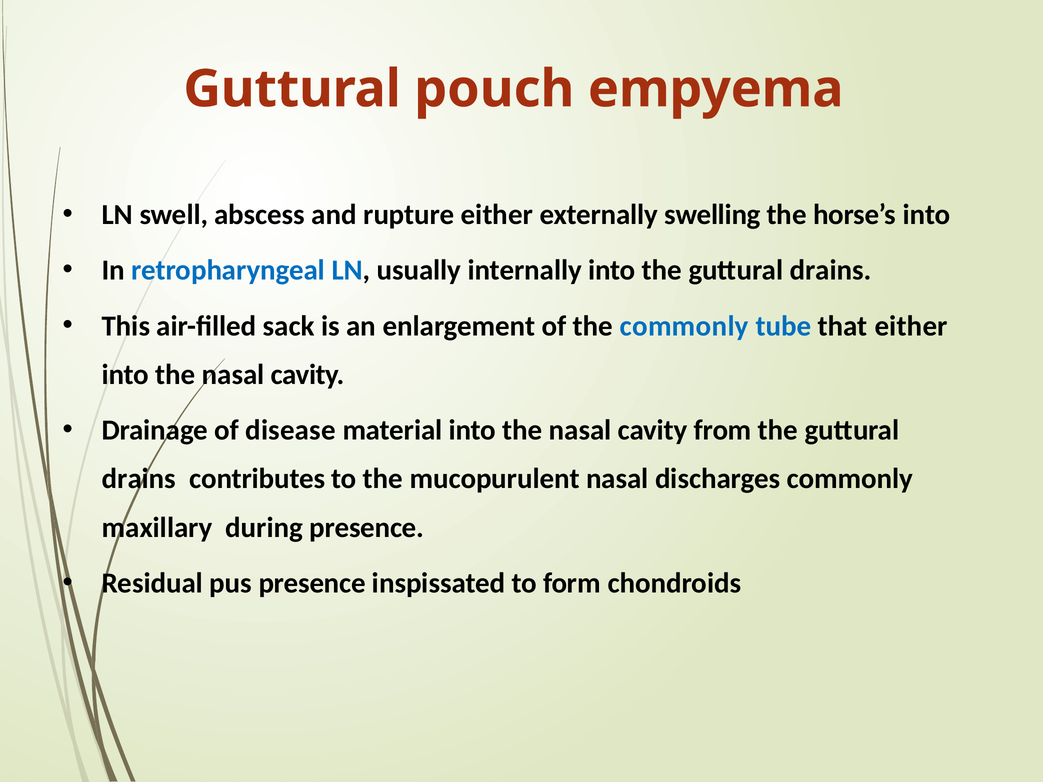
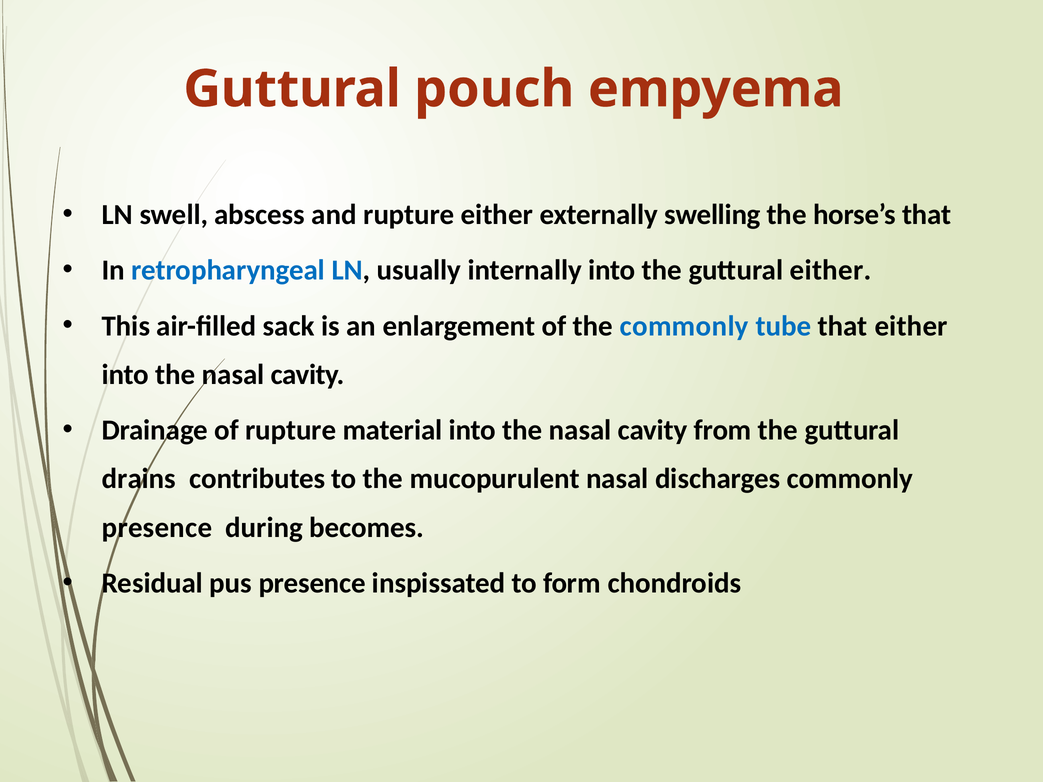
horse’s into: into -> that
into the guttural drains: drains -> either
of disease: disease -> rupture
maxillary at (157, 528): maxillary -> presence
during presence: presence -> becomes
